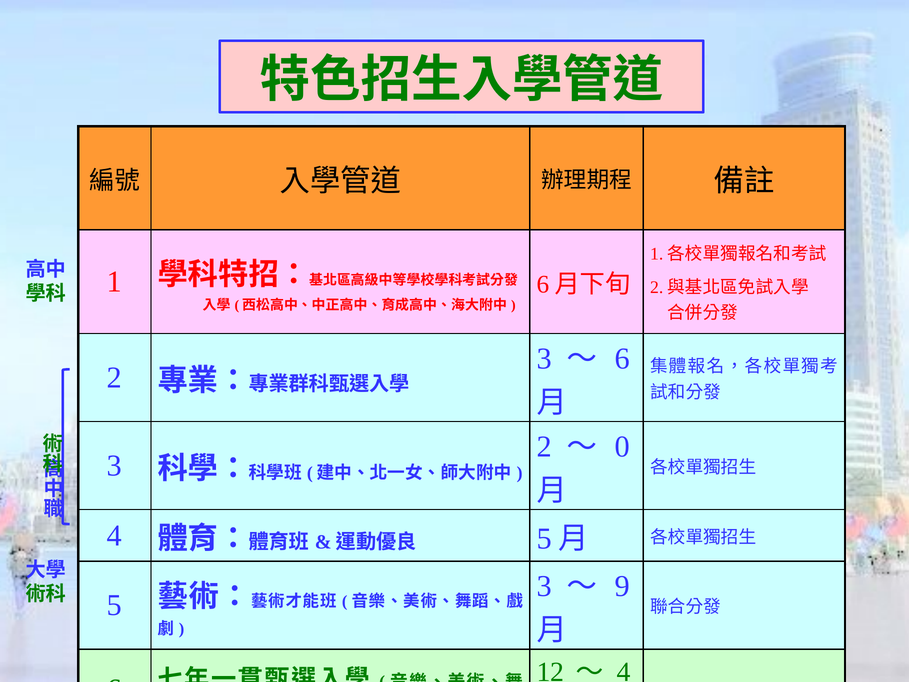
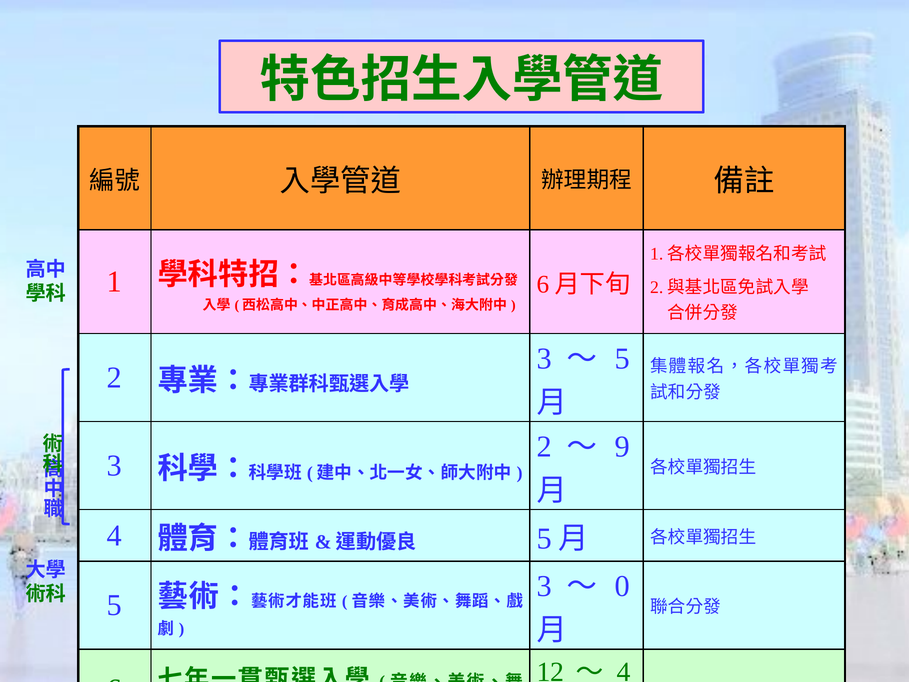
6 at (622, 359): 6 -> 5
0: 0 -> 9
9: 9 -> 0
